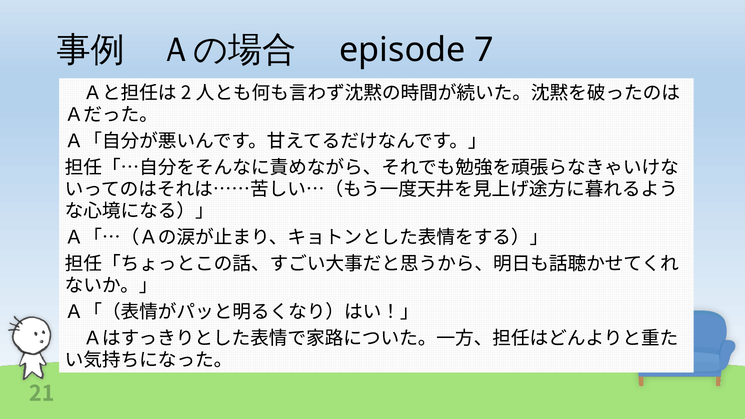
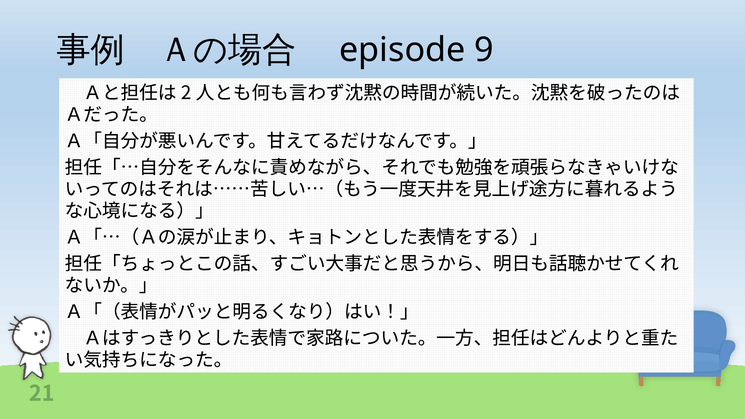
7: 7 -> 9
